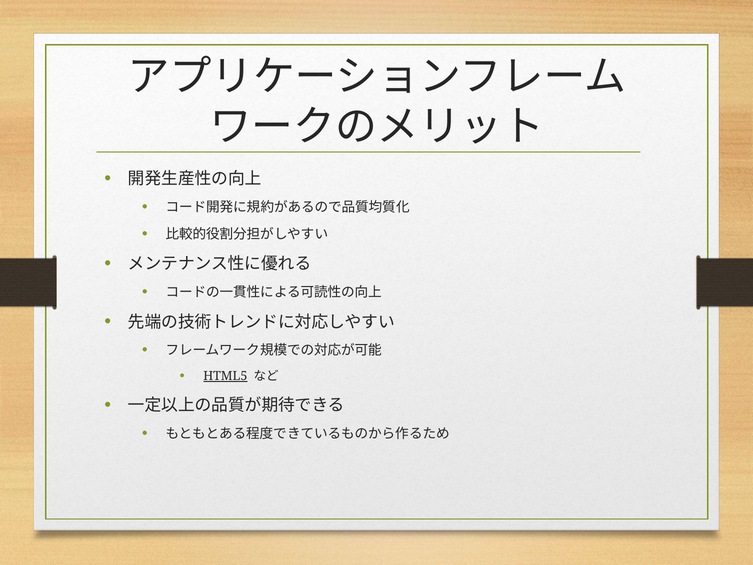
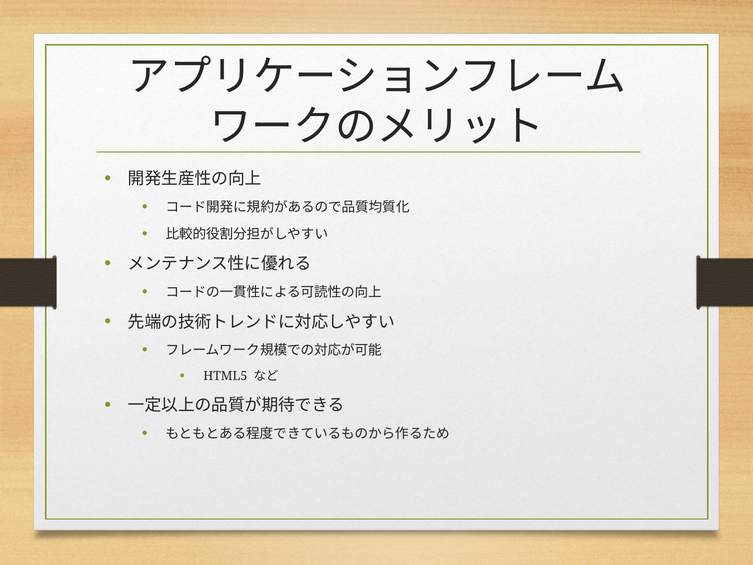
HTML5 underline: present -> none
